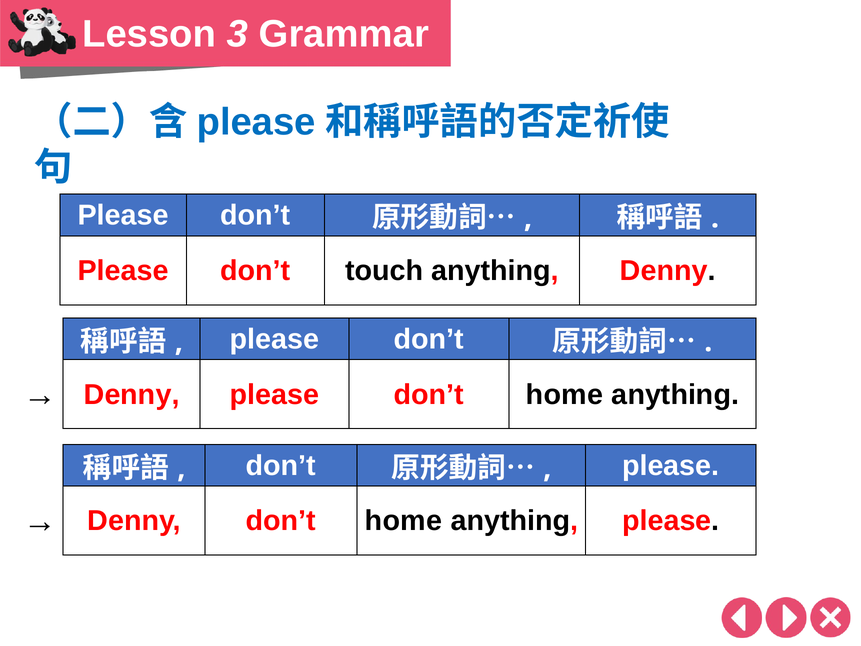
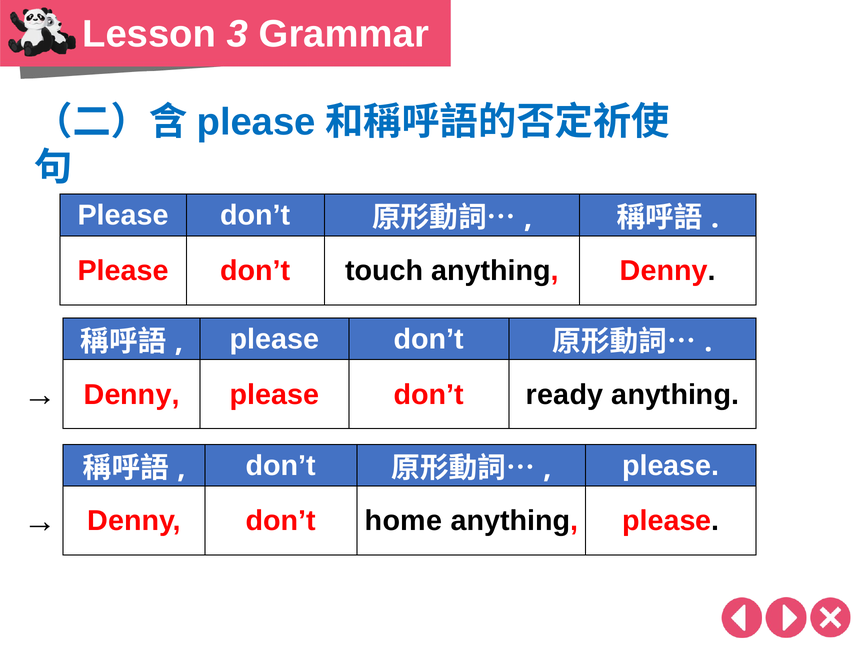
please don’t home: home -> ready
